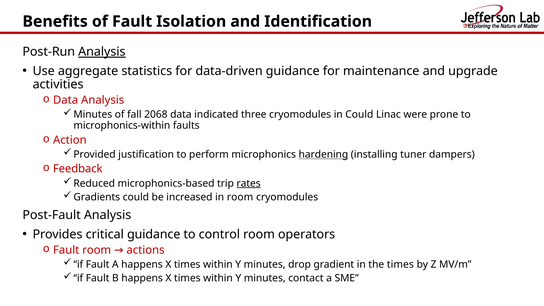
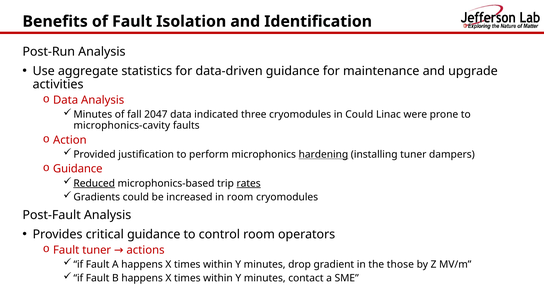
Analysis at (102, 52) underline: present -> none
2068: 2068 -> 2047
microphonics-within: microphonics-within -> microphonics-cavity
Feedback at (78, 169): Feedback -> Guidance
Reduced underline: none -> present
Fault room: room -> tuner
the times: times -> those
